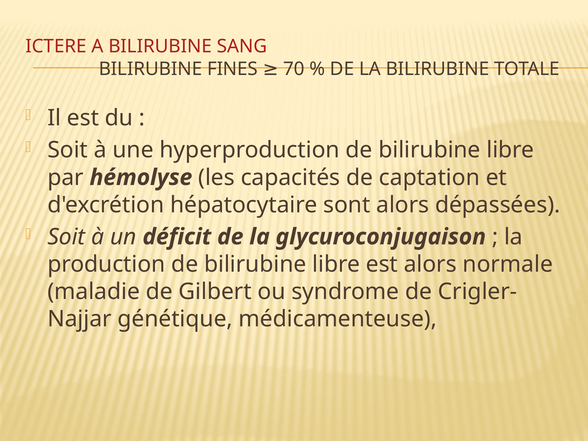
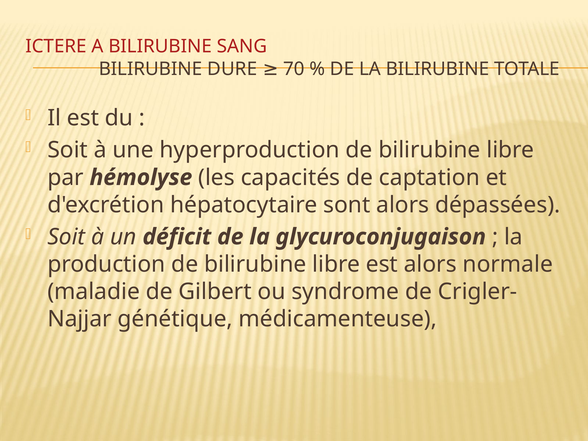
FINES: FINES -> DURE
